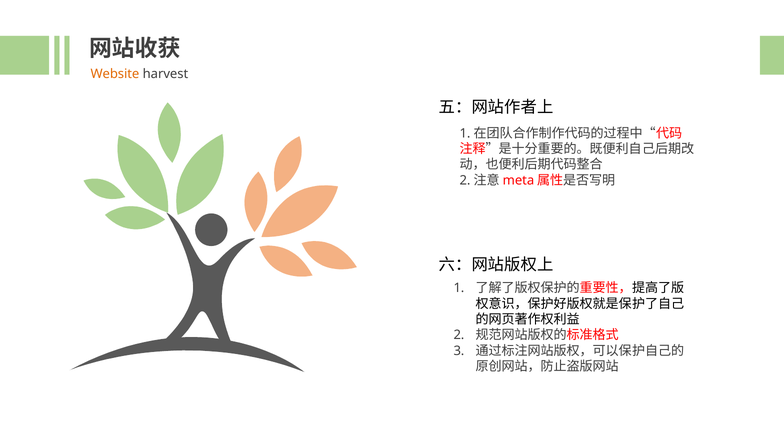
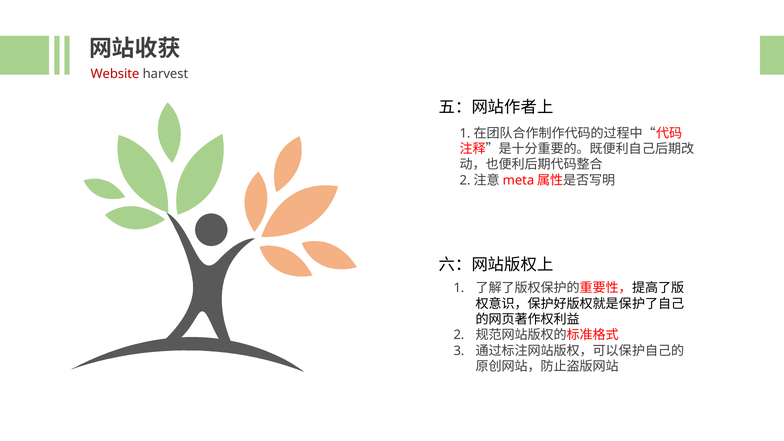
Website colour: orange -> red
